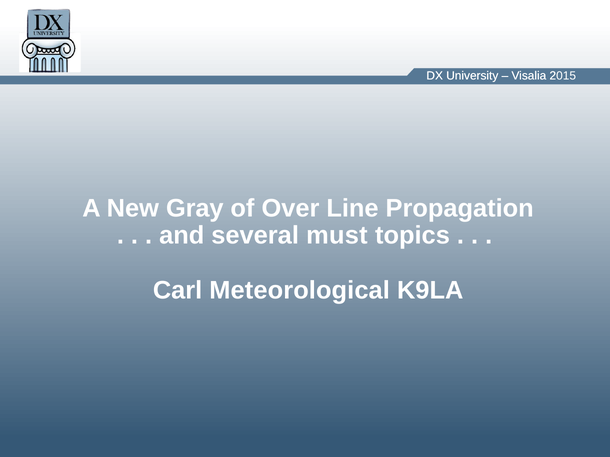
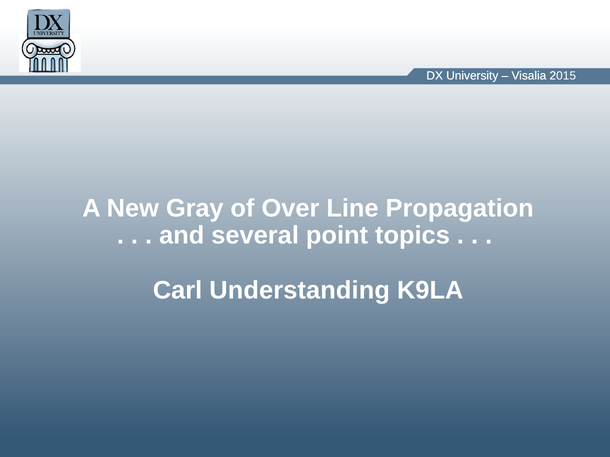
must: must -> point
Meteorological: Meteorological -> Understanding
